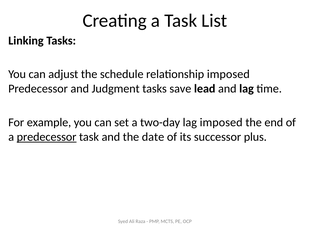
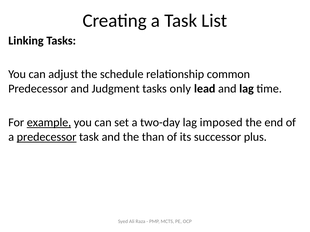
relationship imposed: imposed -> common
save: save -> only
example underline: none -> present
date: date -> than
